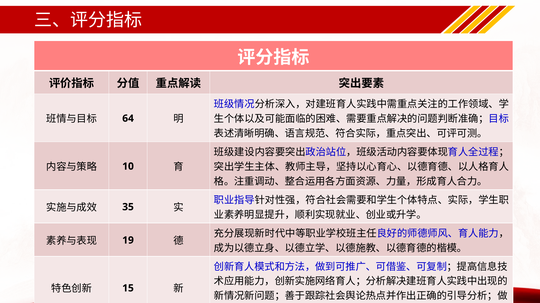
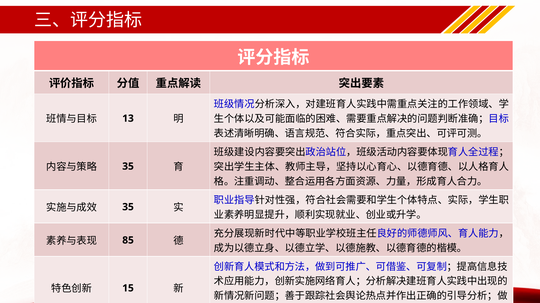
64: 64 -> 13
10 at (128, 167): 10 -> 35
19: 19 -> 85
